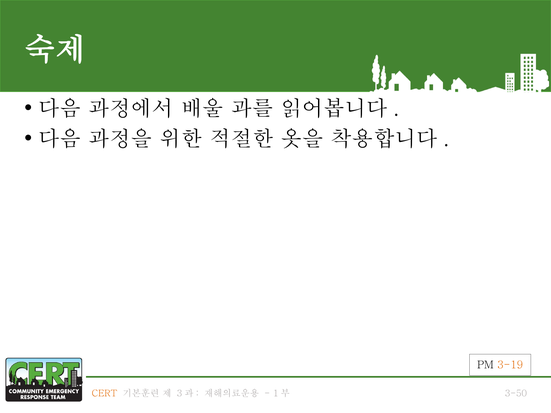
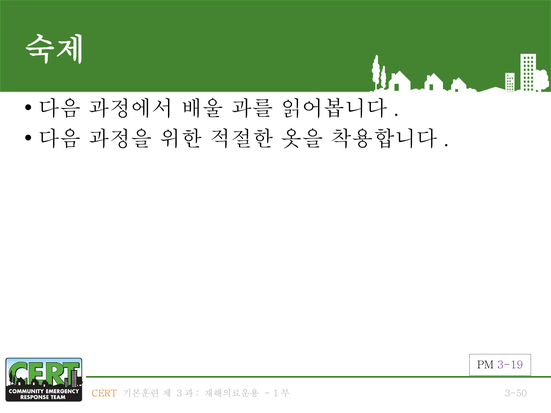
3-19 colour: orange -> purple
